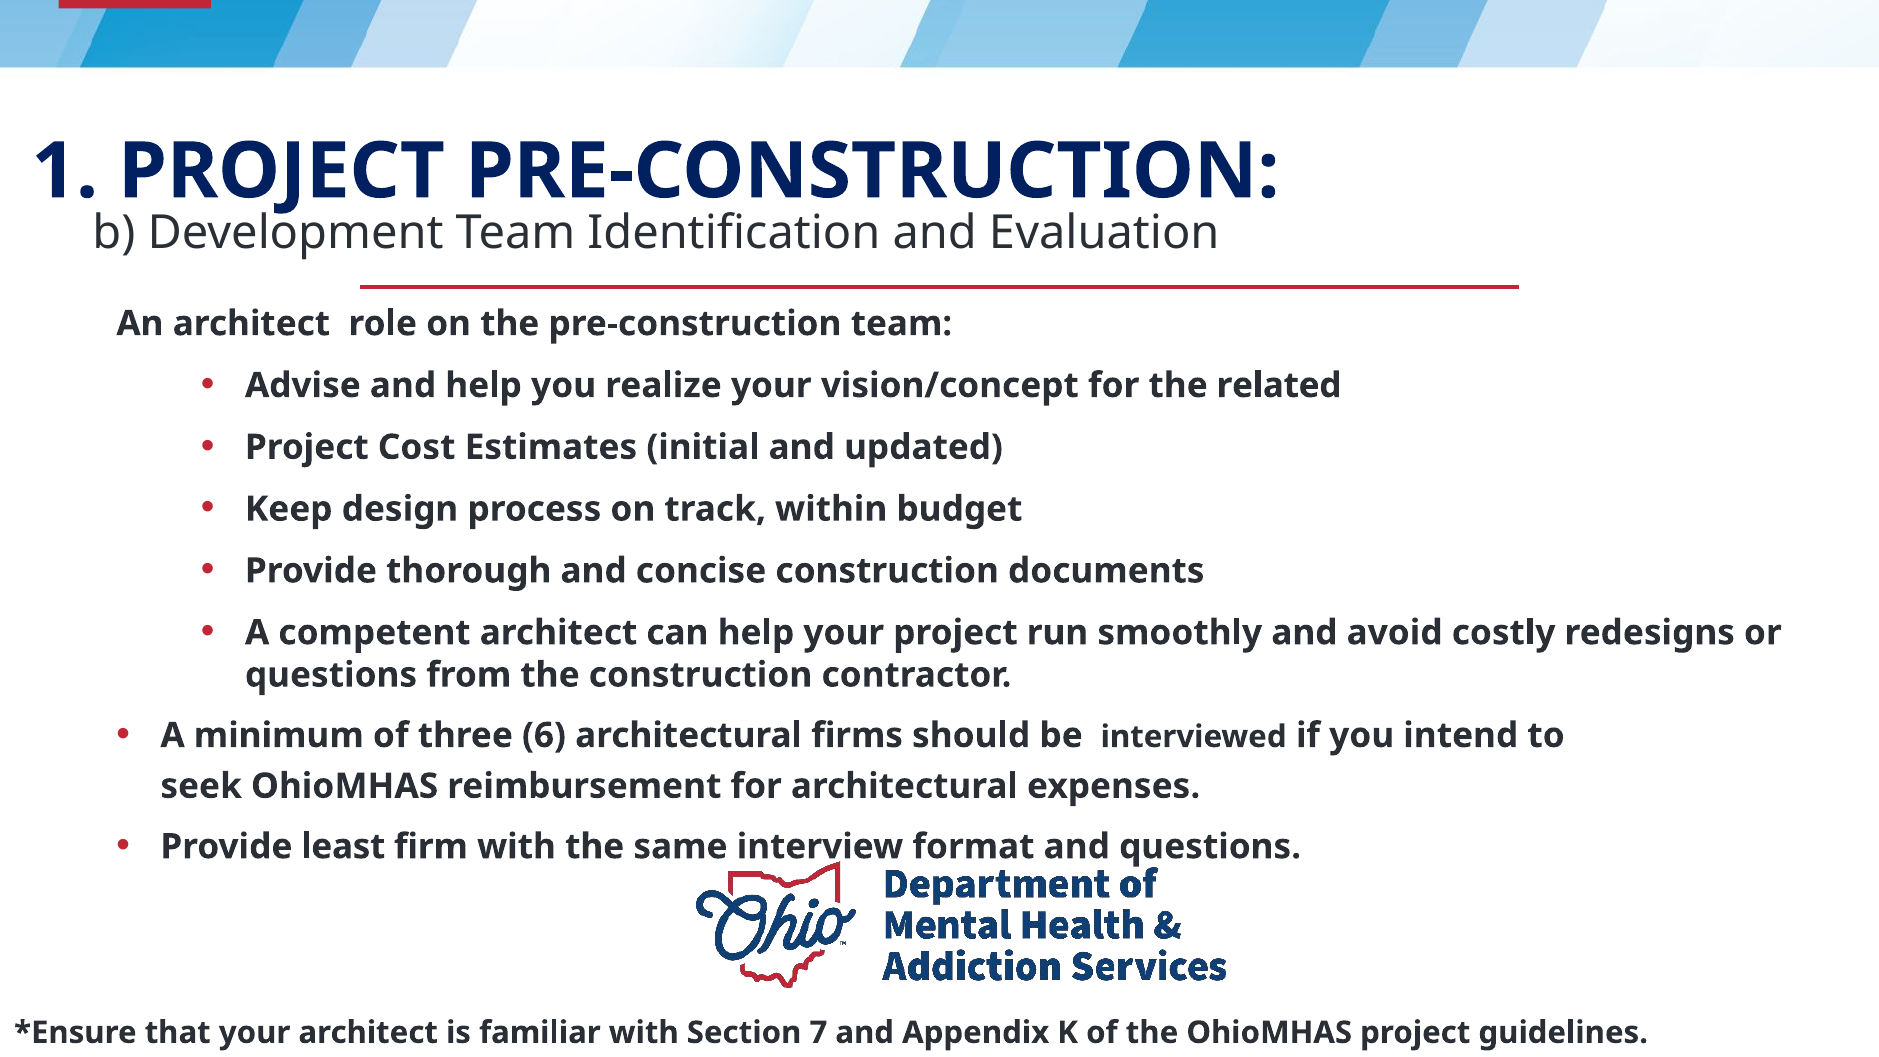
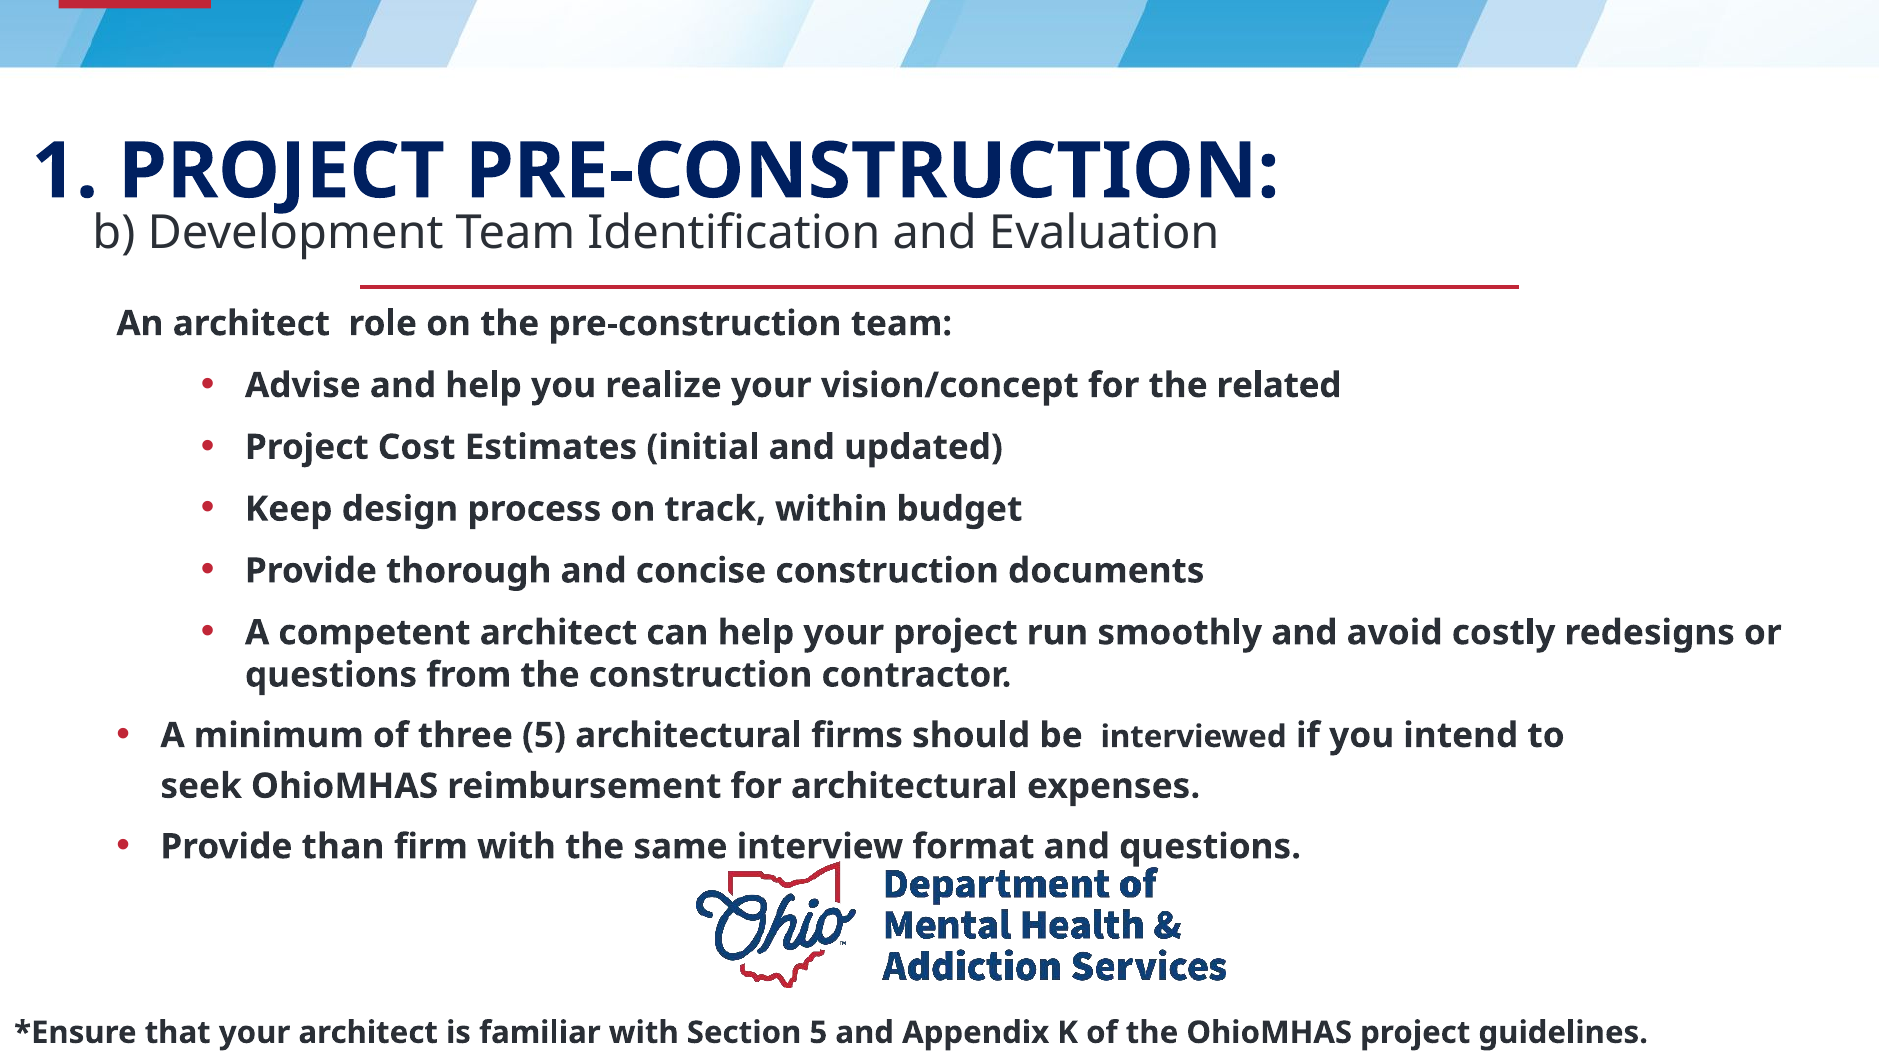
three 6: 6 -> 5
least: least -> than
Section 7: 7 -> 5
